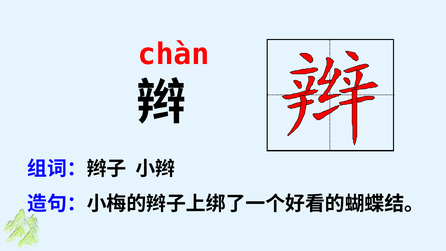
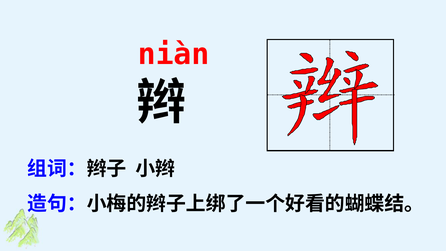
chàn: chàn -> niàn
